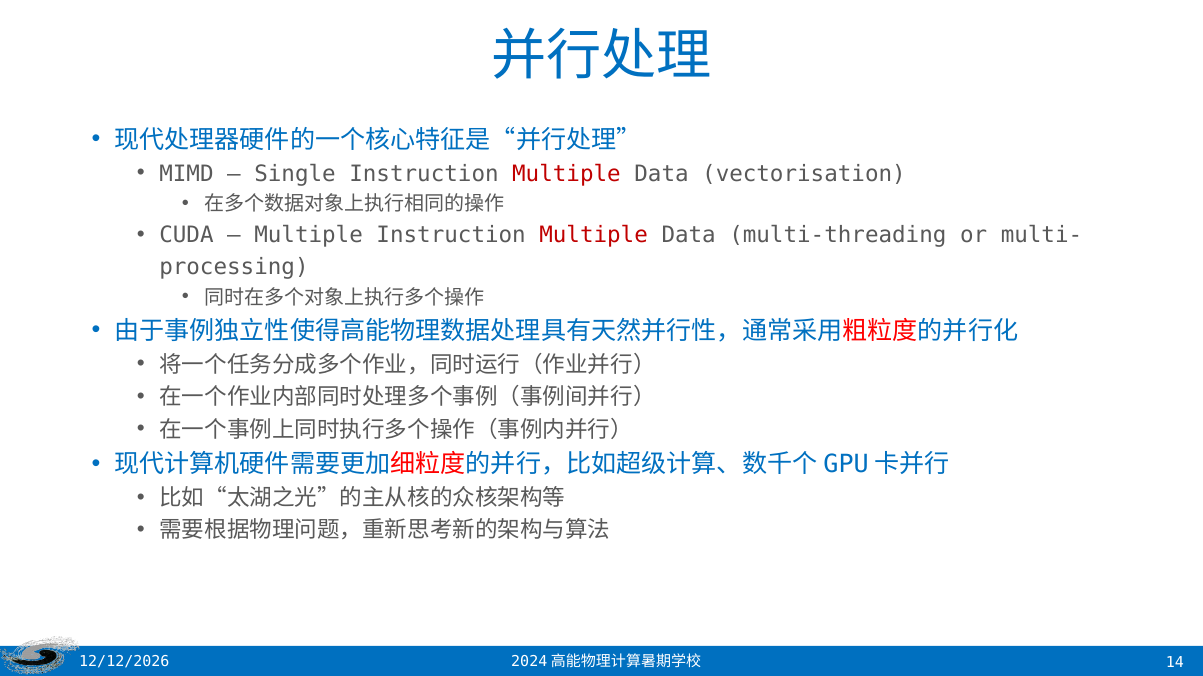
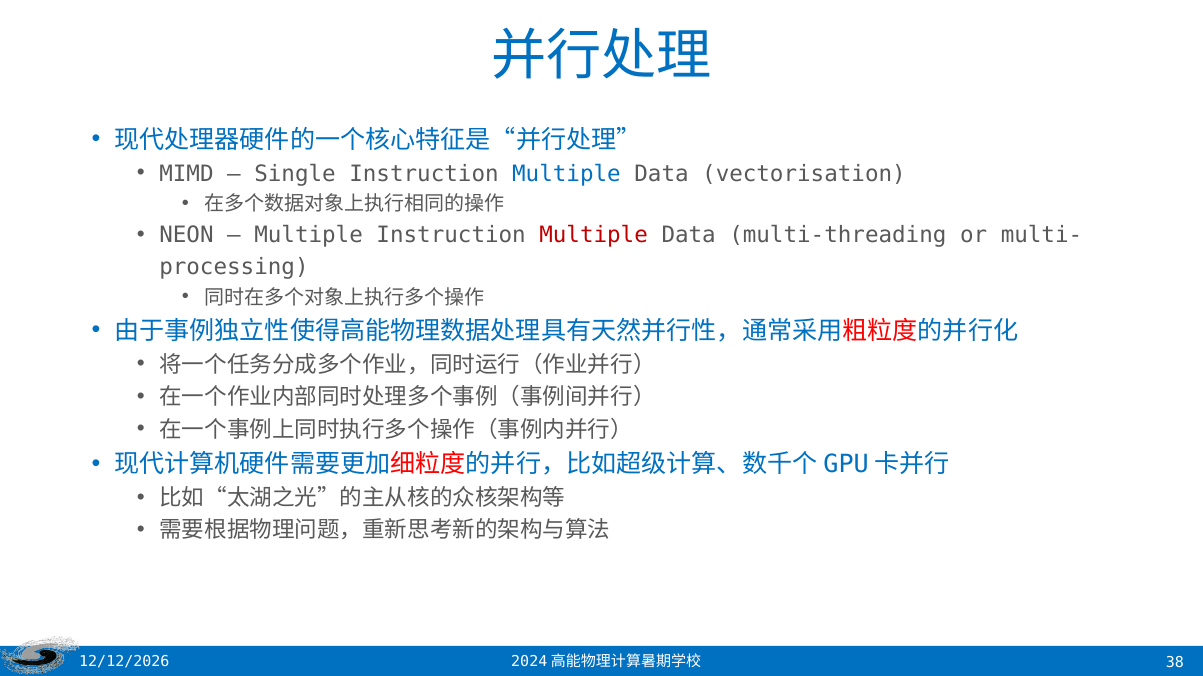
Multiple at (566, 174) colour: red -> blue
CUDA: CUDA -> NEON
14: 14 -> 38
